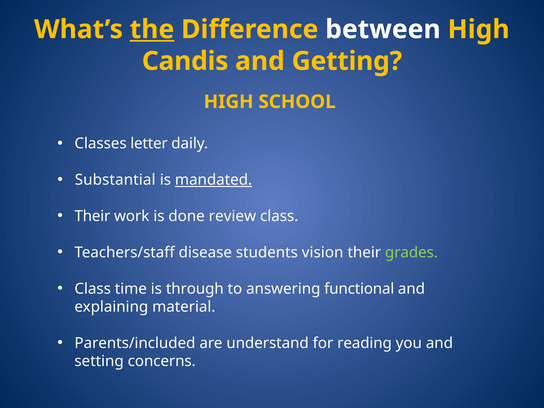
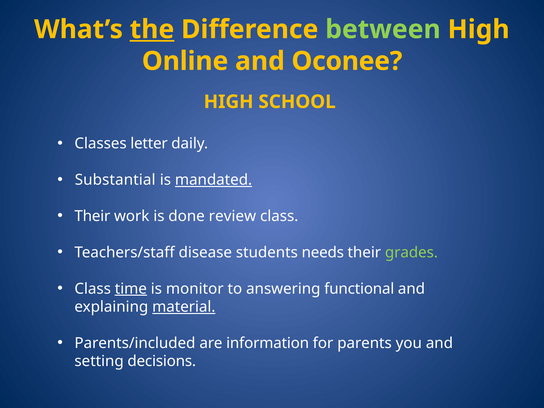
between colour: white -> light green
Candis: Candis -> Online
Getting: Getting -> Oconee
vision: vision -> needs
time underline: none -> present
through: through -> monitor
material underline: none -> present
understand: understand -> information
reading: reading -> parents
concerns: concerns -> decisions
